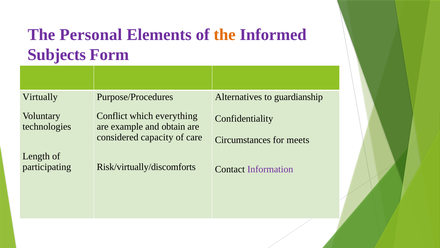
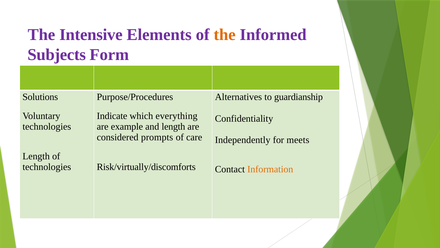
Personal: Personal -> Intensive
Virtually: Virtually -> Solutions
Conflict: Conflict -> Indicate
and obtain: obtain -> length
capacity: capacity -> prompts
Circumstances: Circumstances -> Independently
participating at (47, 167): participating -> technologies
Information colour: purple -> orange
